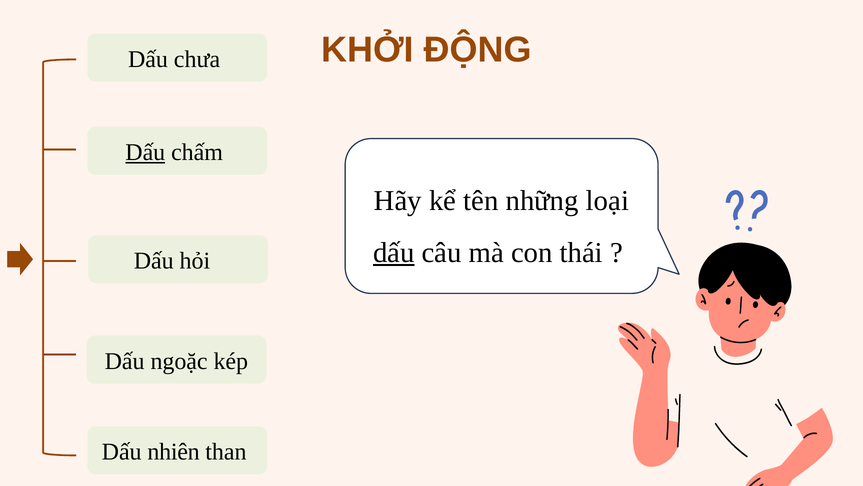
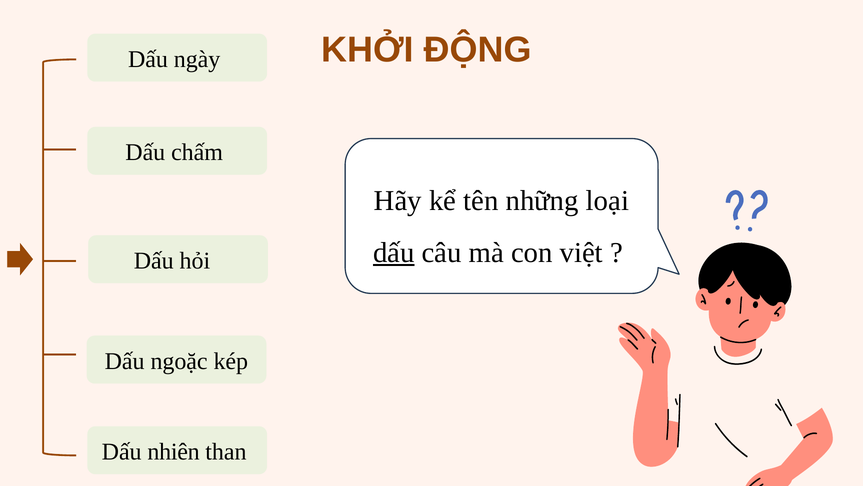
chưa: chưa -> ngày
Dấu at (145, 152) underline: present -> none
thái: thái -> việt
